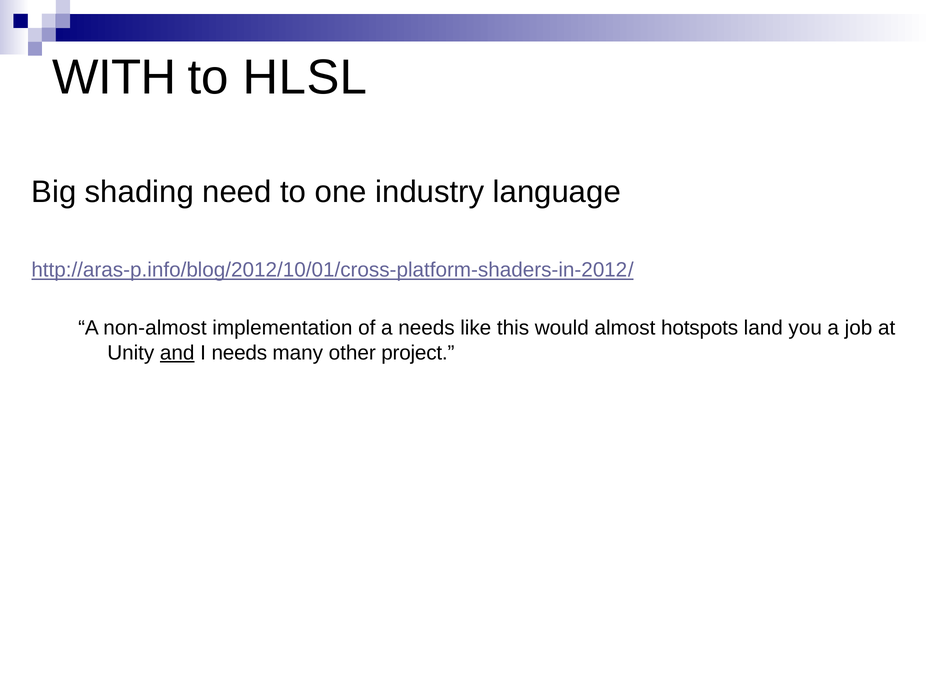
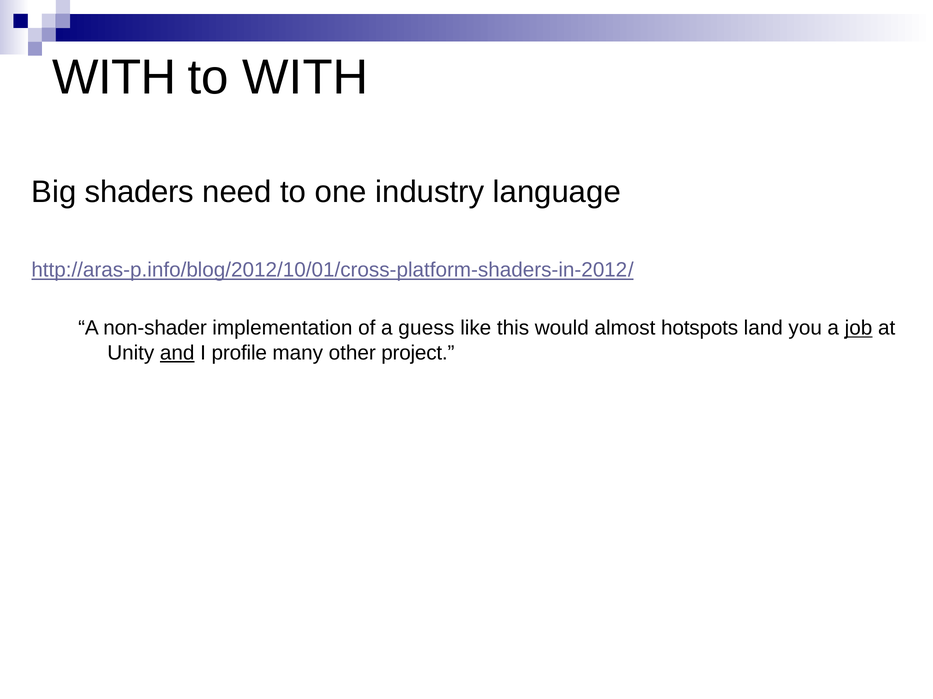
to HLSL: HLSL -> WITH
shading: shading -> shaders
non-almost: non-almost -> non-shader
a needs: needs -> guess
job underline: none -> present
I needs: needs -> profile
